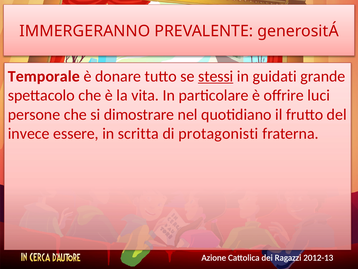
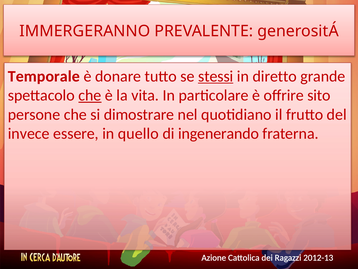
guidati: guidati -> diretto
che at (90, 95) underline: none -> present
luci: luci -> sito
scritta: scritta -> quello
protagonisti: protagonisti -> ingenerando
